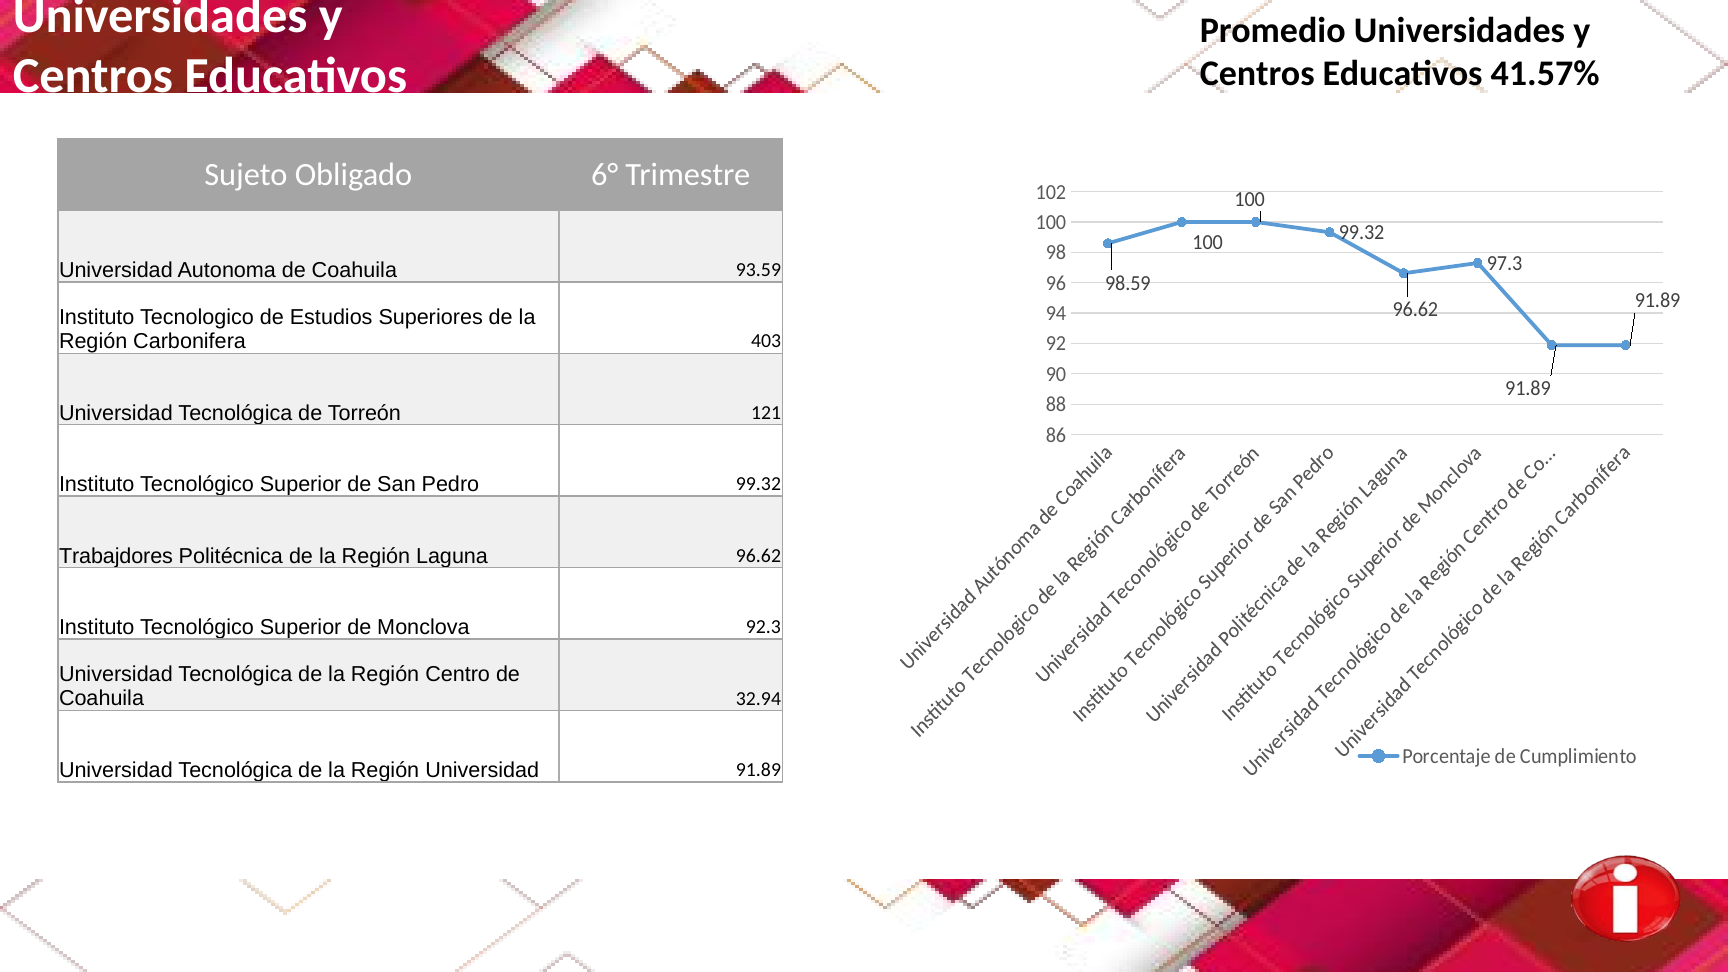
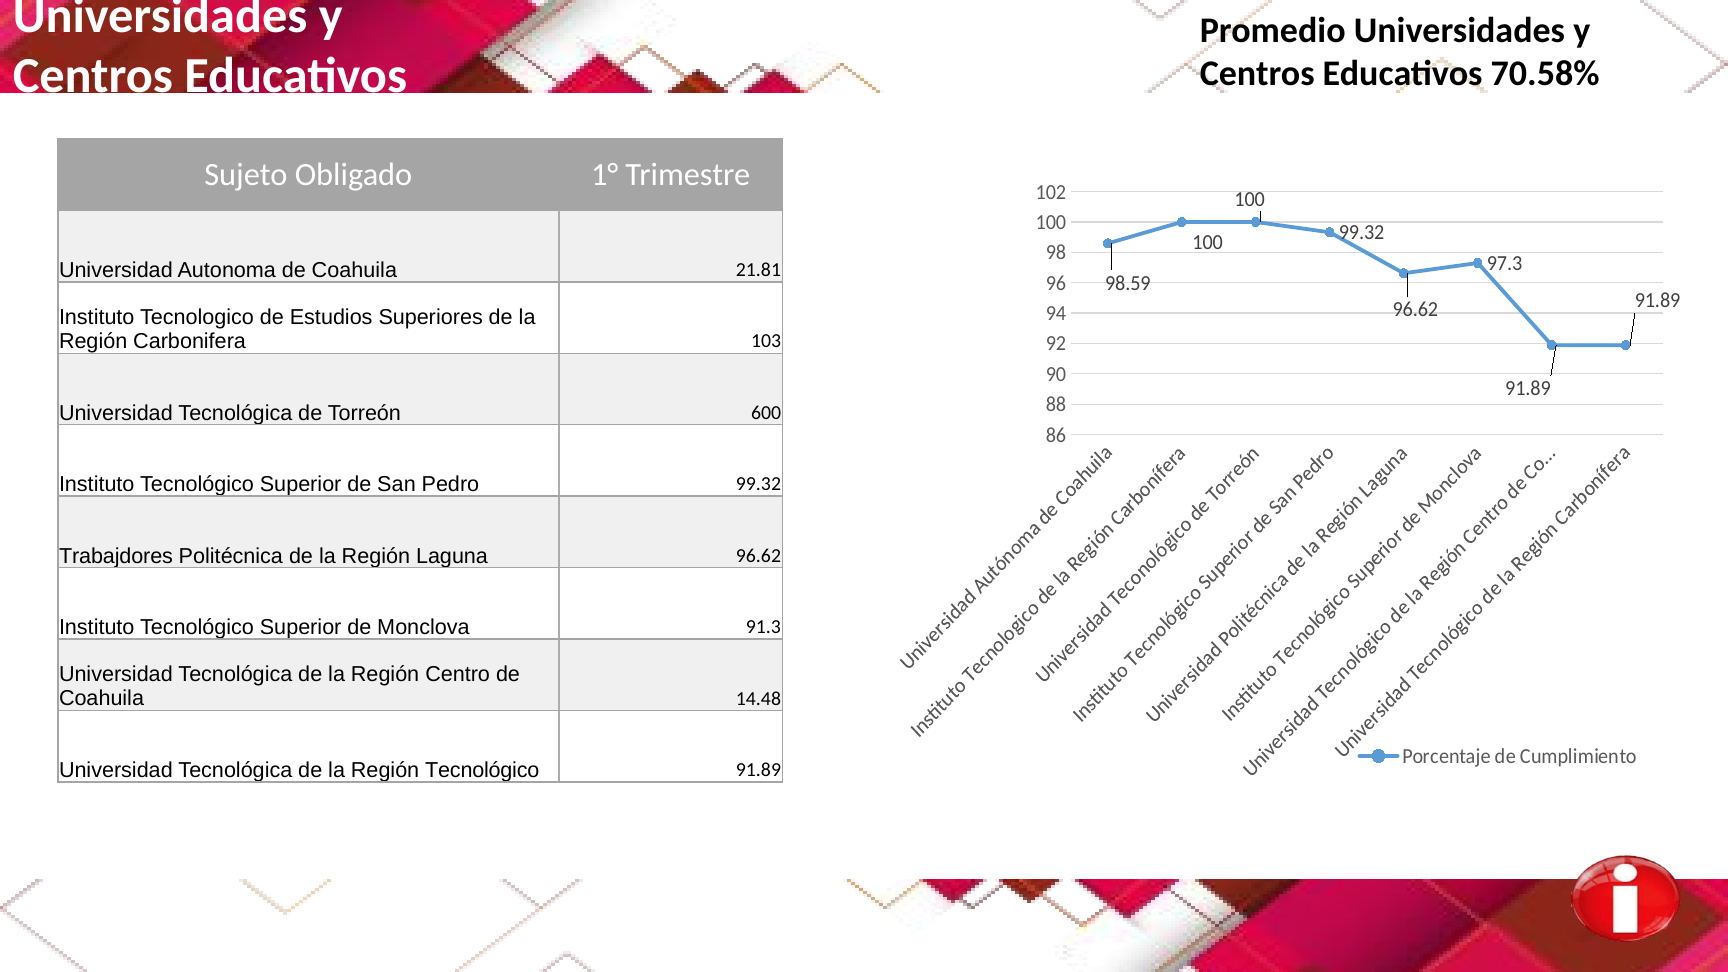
41.57%: 41.57% -> 70.58%
6°: 6° -> 1°
93.59: 93.59 -> 21.81
403: 403 -> 103
121: 121 -> 600
92.3: 92.3 -> 91.3
32.94: 32.94 -> 14.48
Región Universidad: Universidad -> Tecnológico
